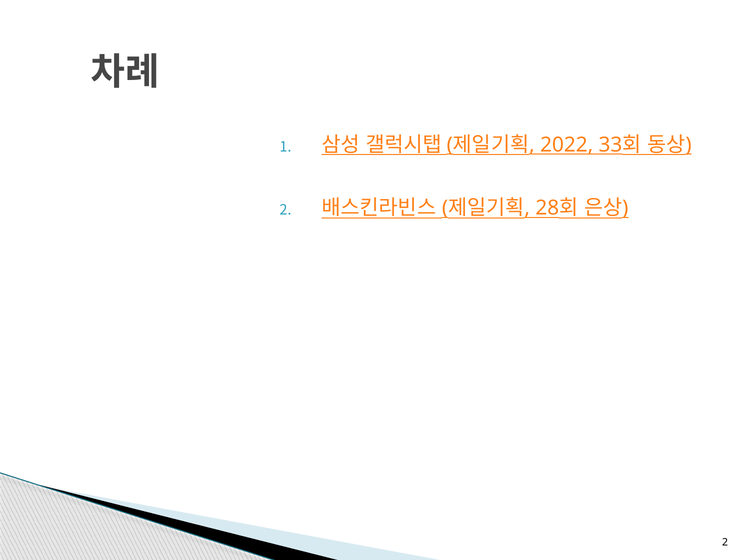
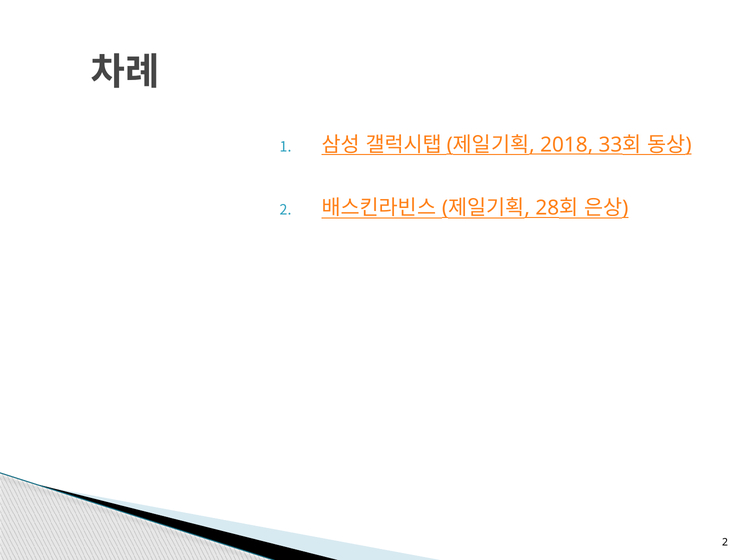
2022: 2022 -> 2018
